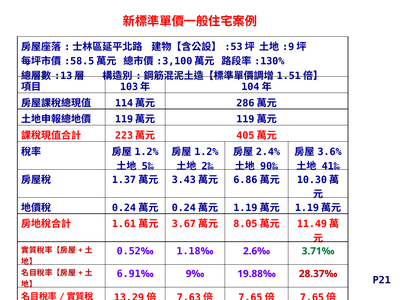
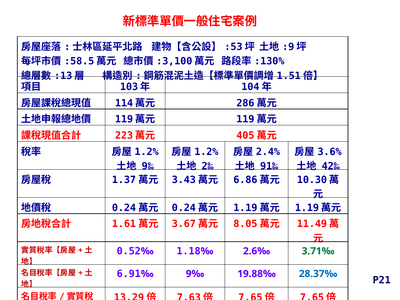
5‰ at (148, 166): 5‰ -> 9‰
90‰: 90‰ -> 91‰
41‰: 41‰ -> 42‰
28.37‰ colour: red -> blue
